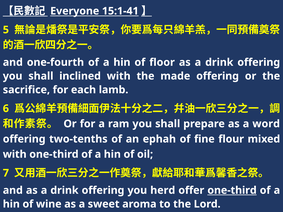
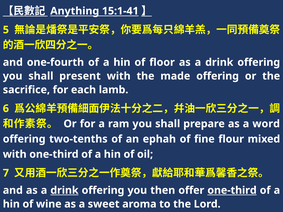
Everyone: Everyone -> Anything
inclined: inclined -> present
drink at (64, 191) underline: none -> present
herd: herd -> then
